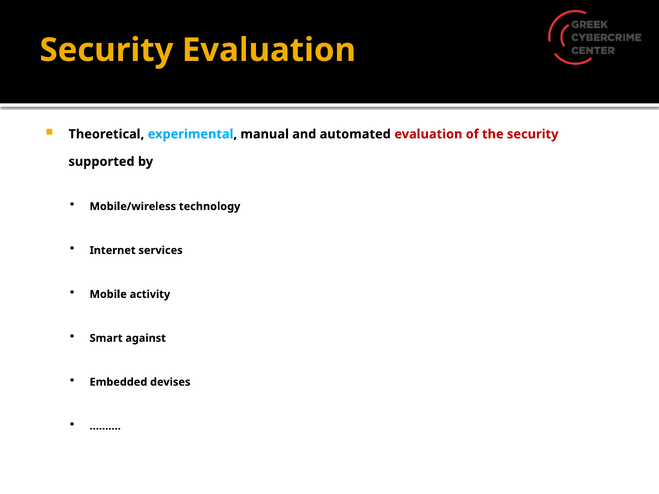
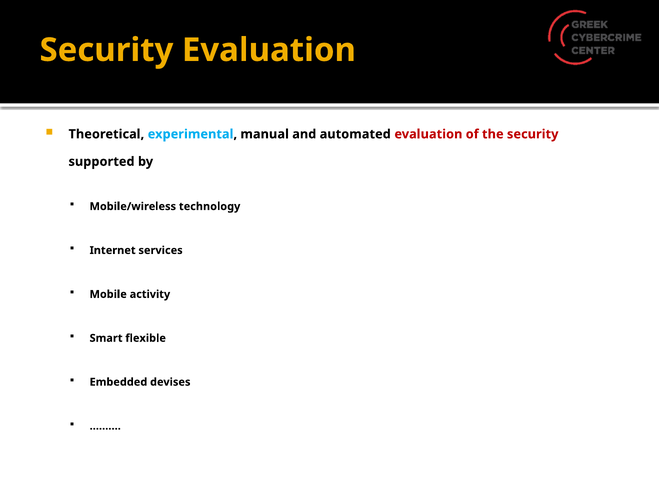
against: against -> flexible
